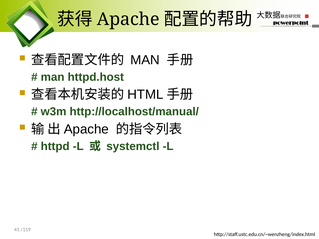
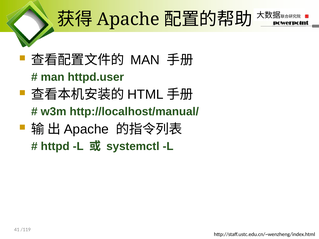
httpd.host: httpd.host -> httpd.user
